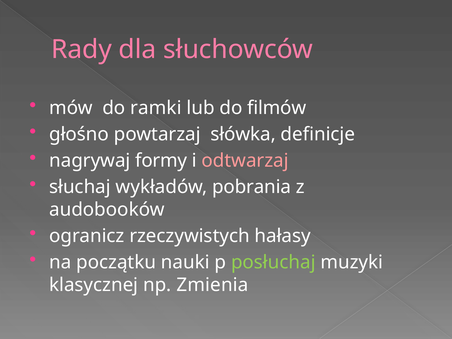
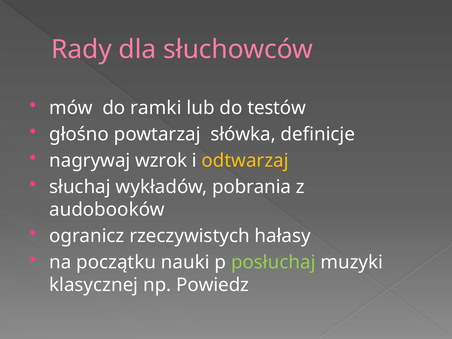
filmów: filmów -> testów
formy: formy -> wzrok
odtwarzaj colour: pink -> yellow
Zmienia: Zmienia -> Powiedz
